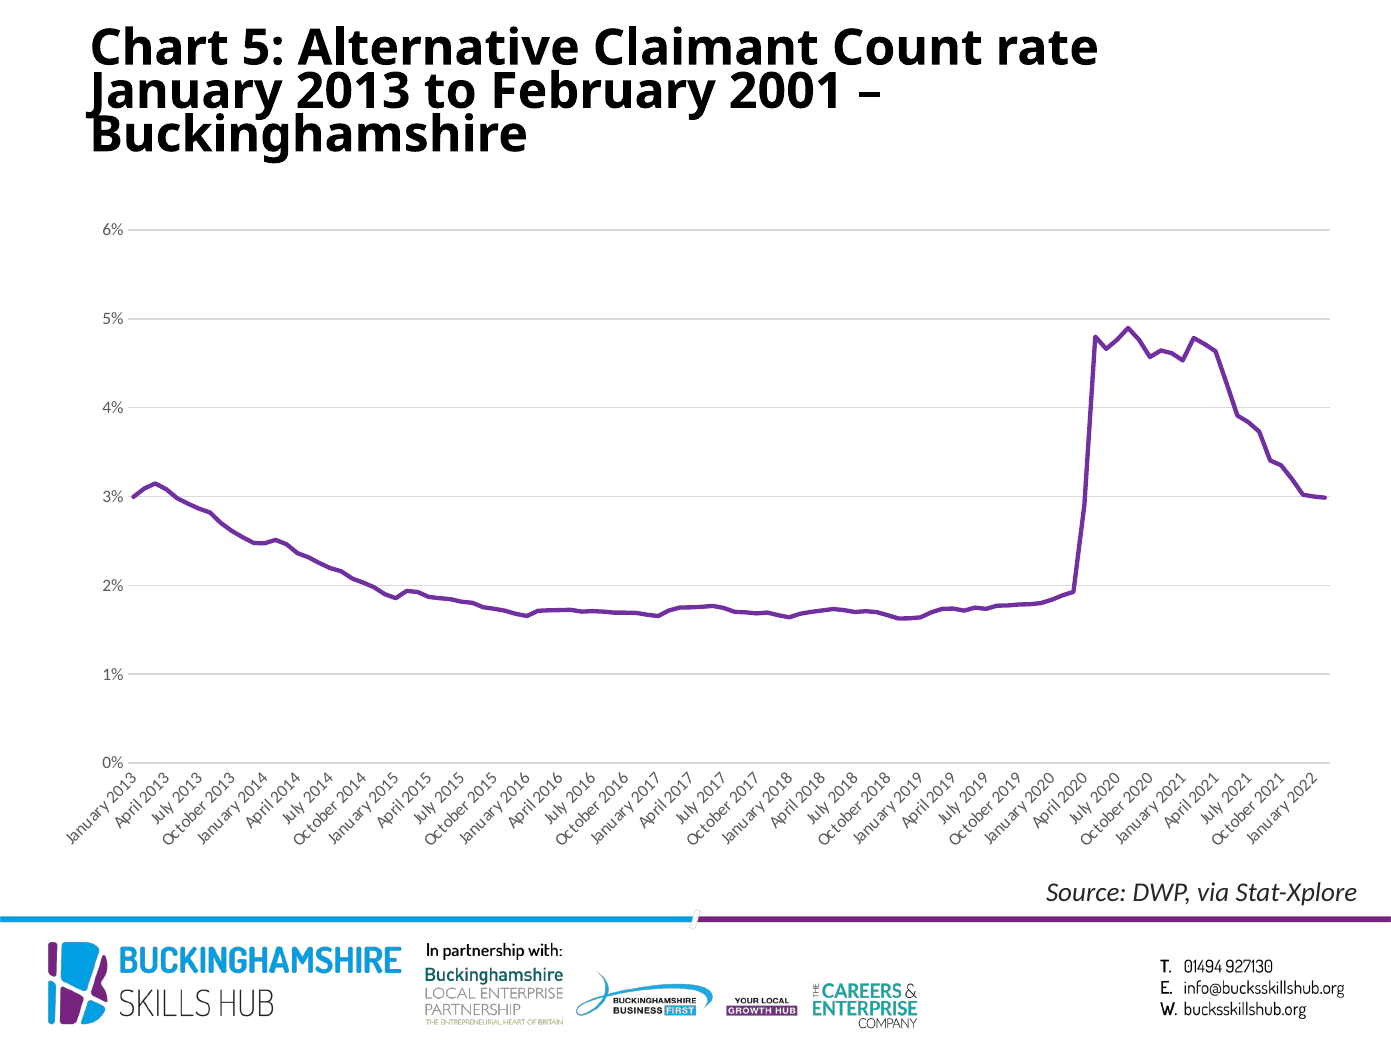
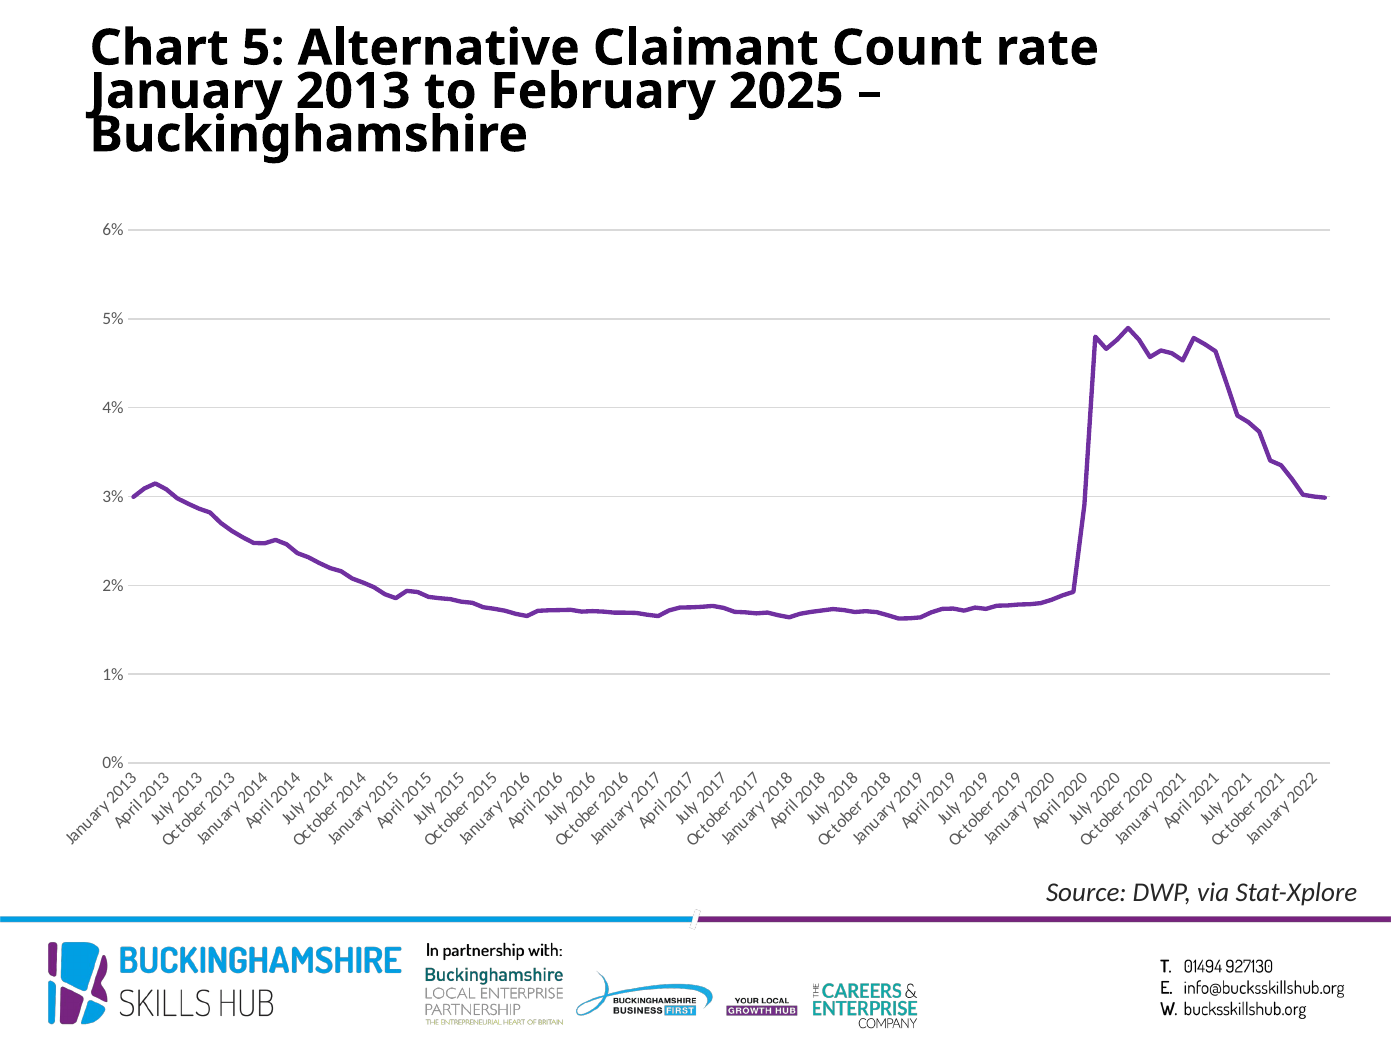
2001: 2001 -> 2025
